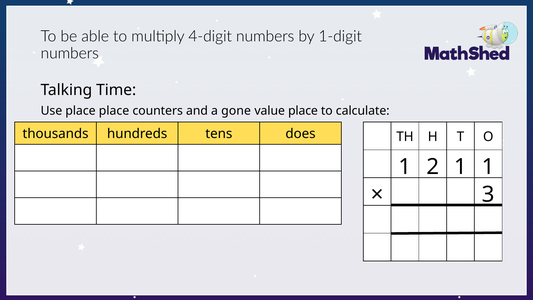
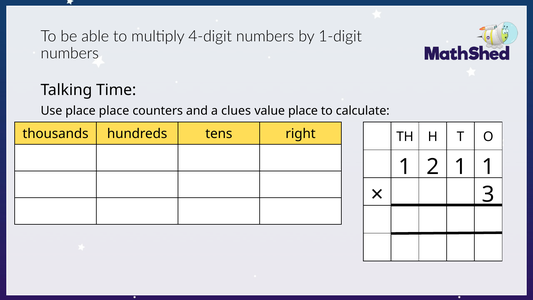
gone: gone -> clues
does: does -> right
